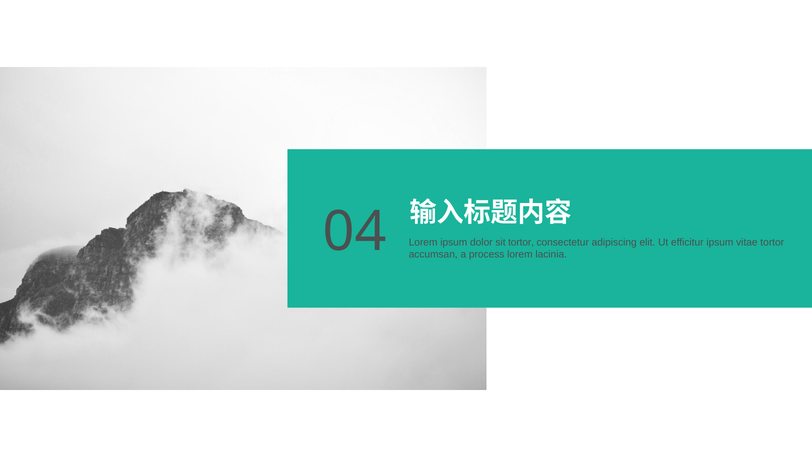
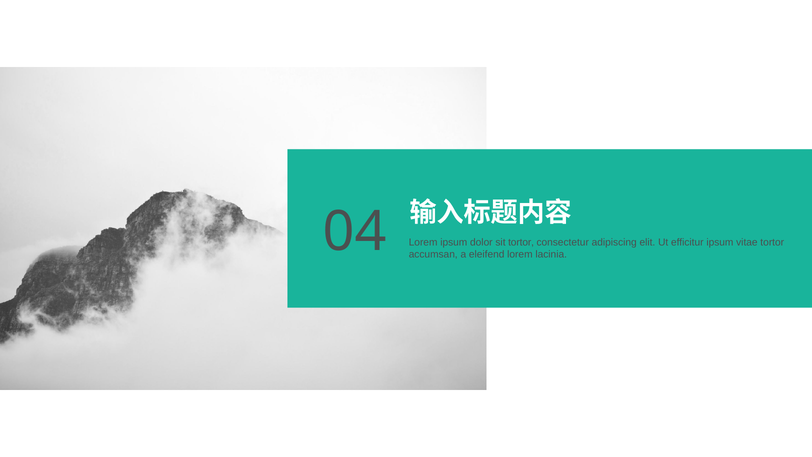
process: process -> eleifend
